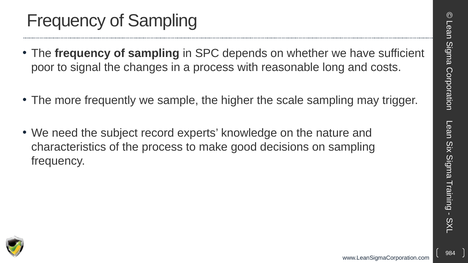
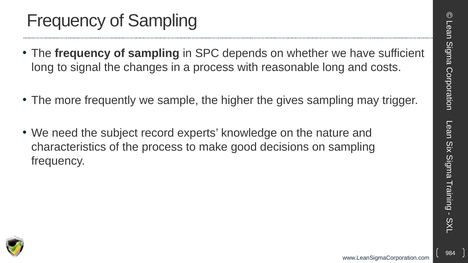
poor at (43, 68): poor -> long
scale: scale -> gives
